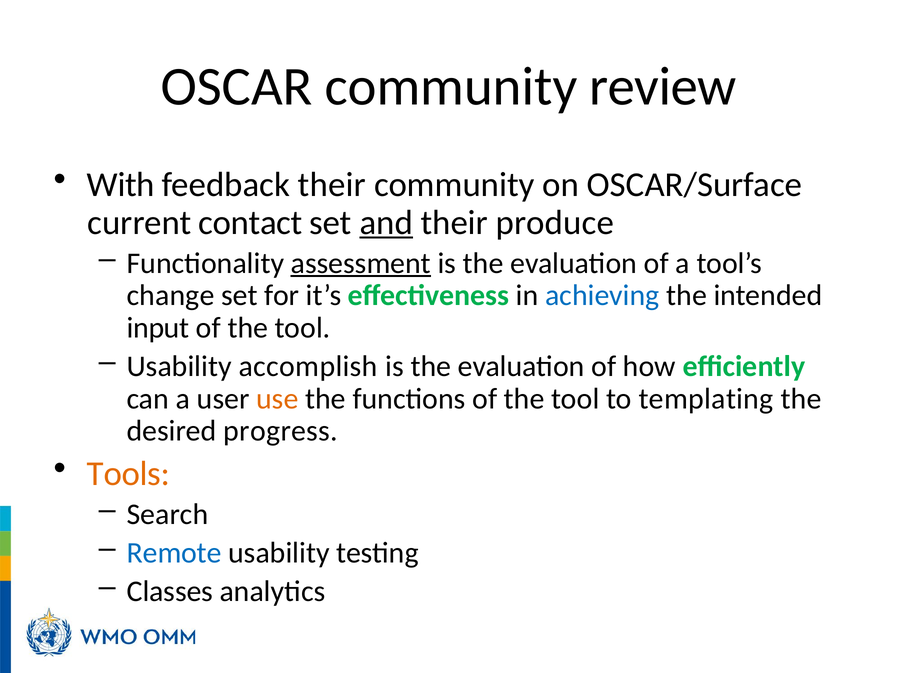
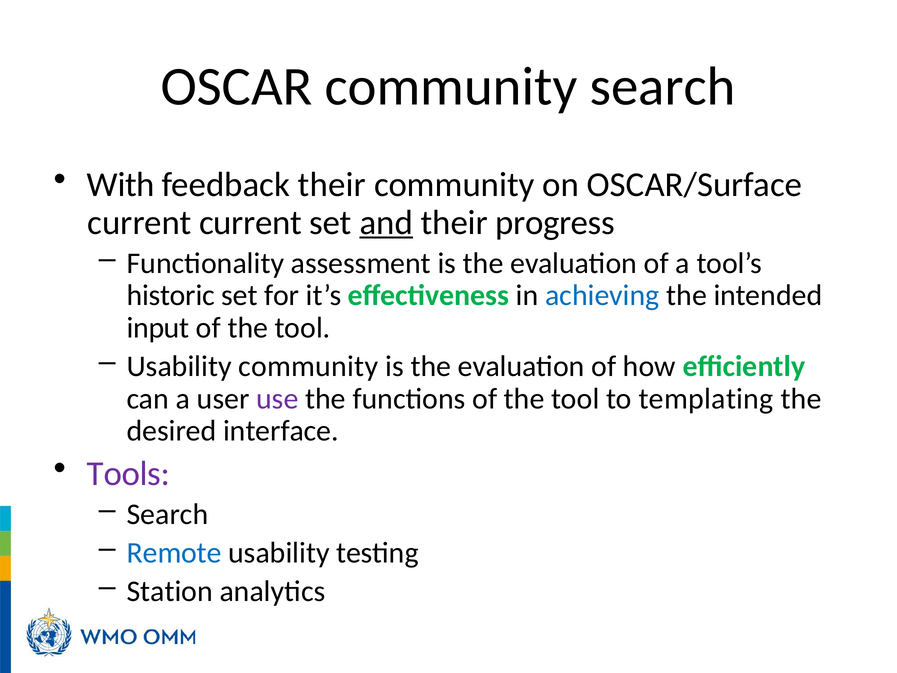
community review: review -> search
current contact: contact -> current
produce: produce -> progress
assessment underline: present -> none
change: change -> historic
Usability accomplish: accomplish -> community
use colour: orange -> purple
progress: progress -> interface
Tools colour: orange -> purple
Classes: Classes -> Station
